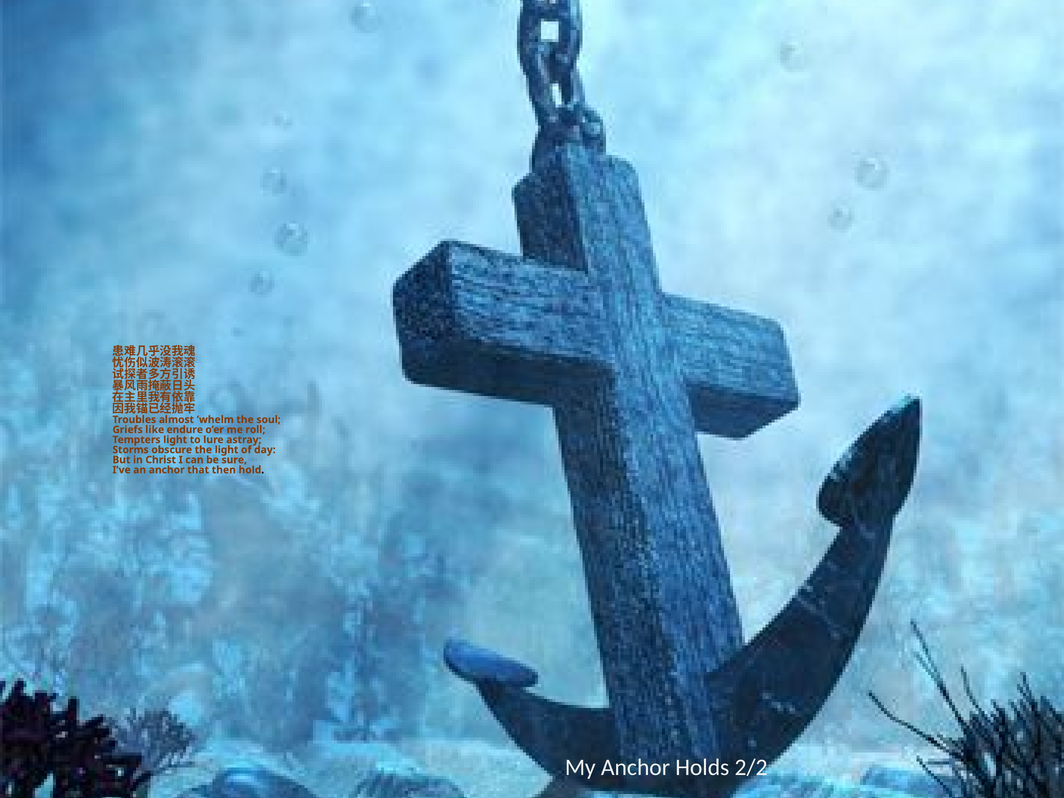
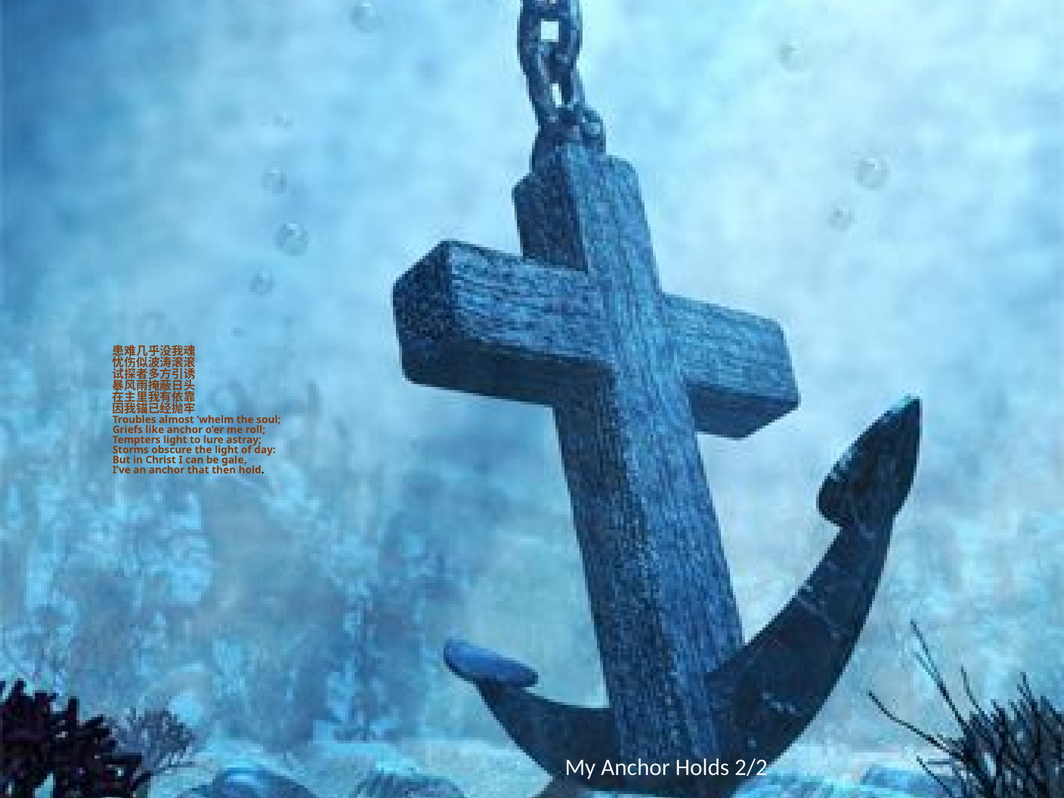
like endure: endure -> anchor
sure: sure -> gale
